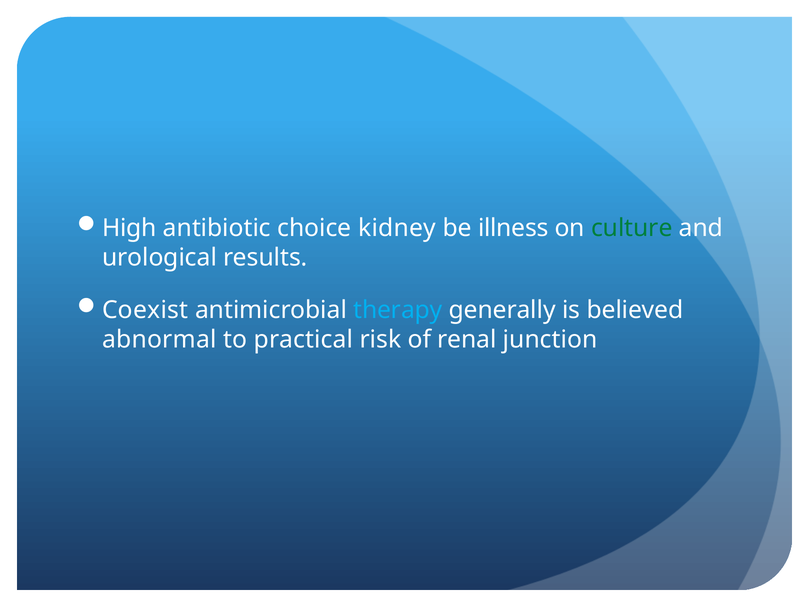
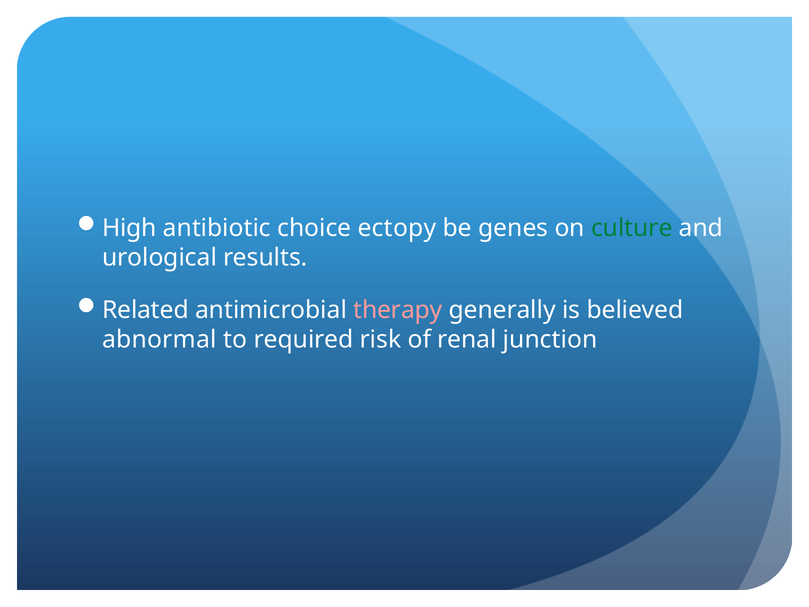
kidney: kidney -> ectopy
illness: illness -> genes
Coexist: Coexist -> Related
therapy colour: light blue -> pink
practical: practical -> required
